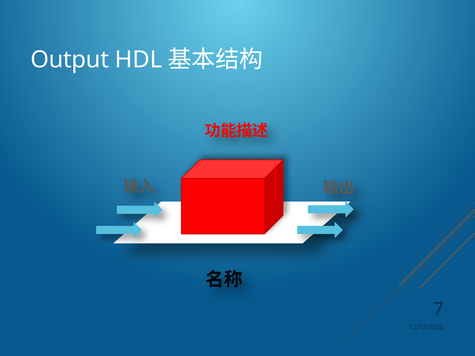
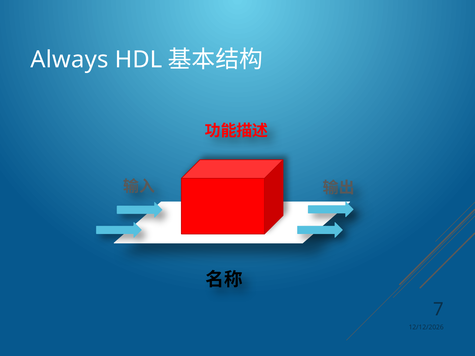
Output: Output -> Always
